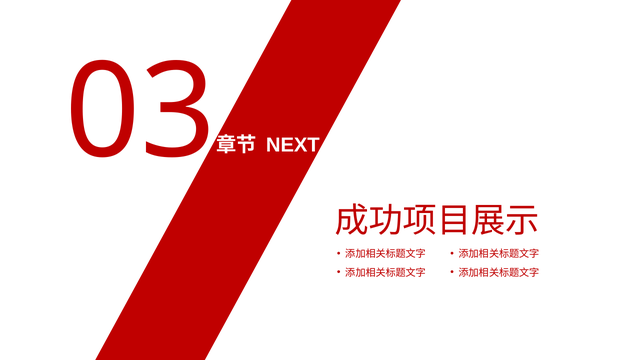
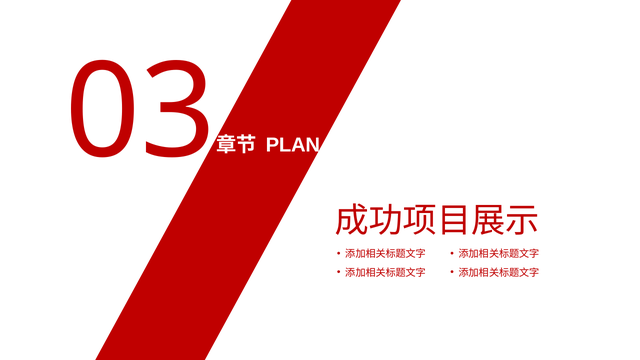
NEXT: NEXT -> PLAN
